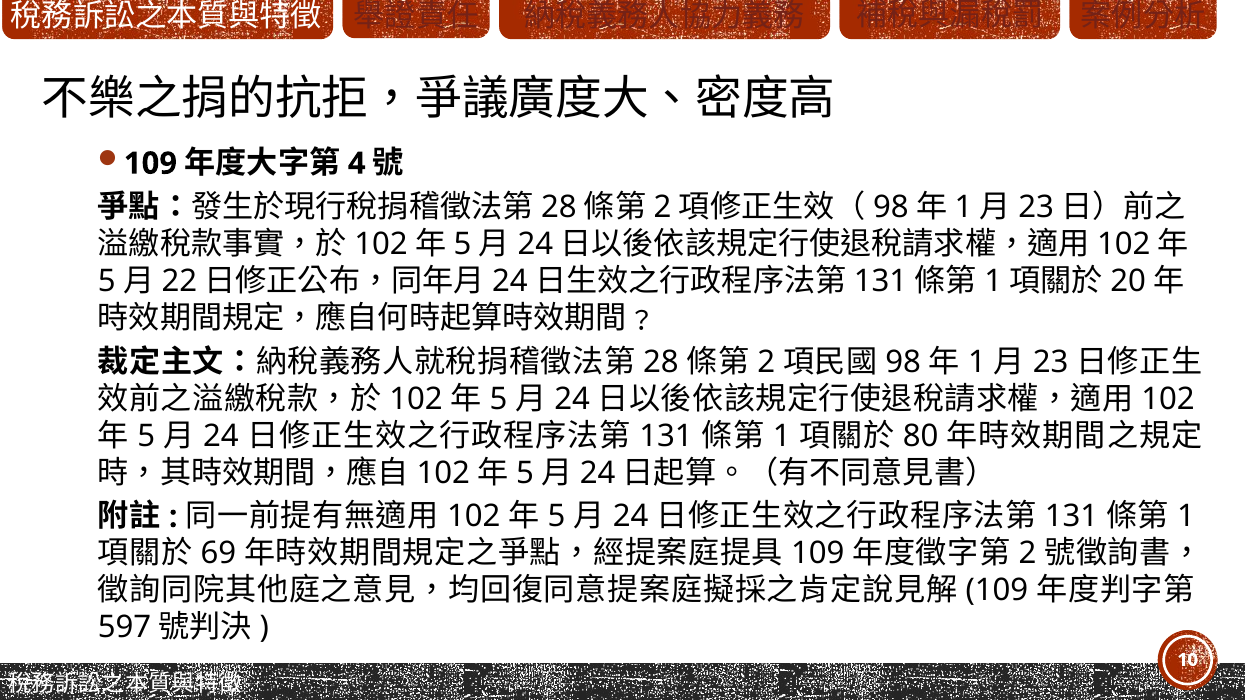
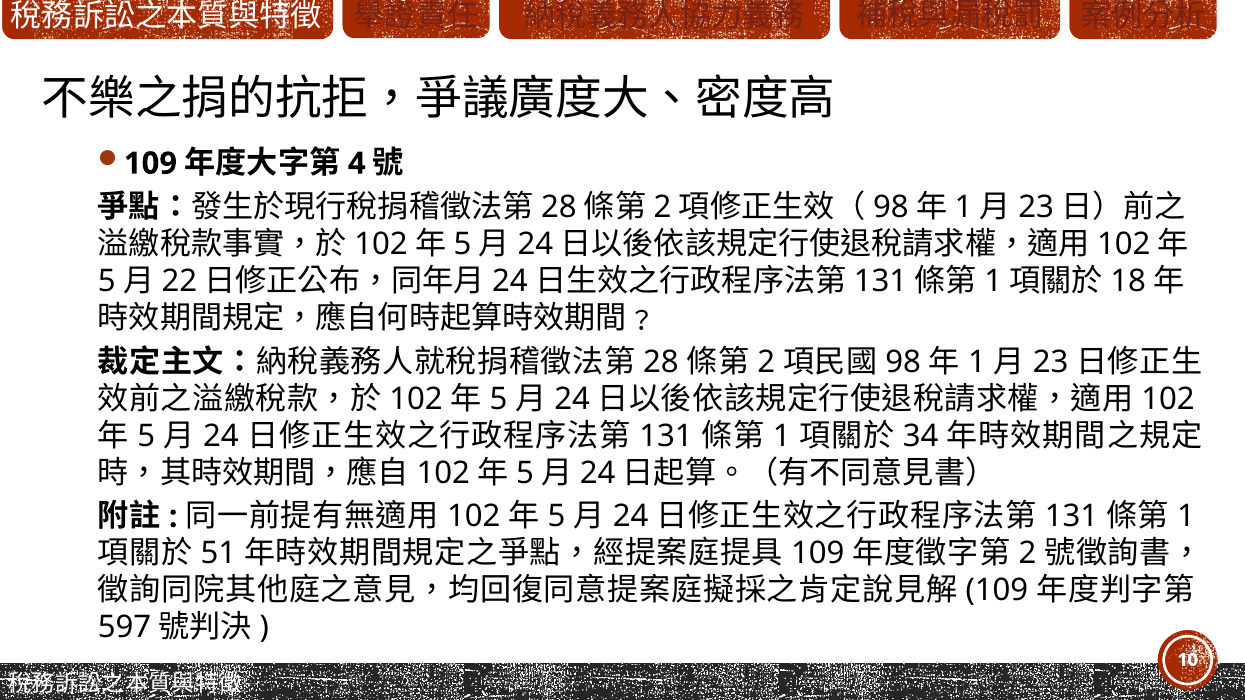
20: 20 -> 18
80: 80 -> 34
69: 69 -> 51
